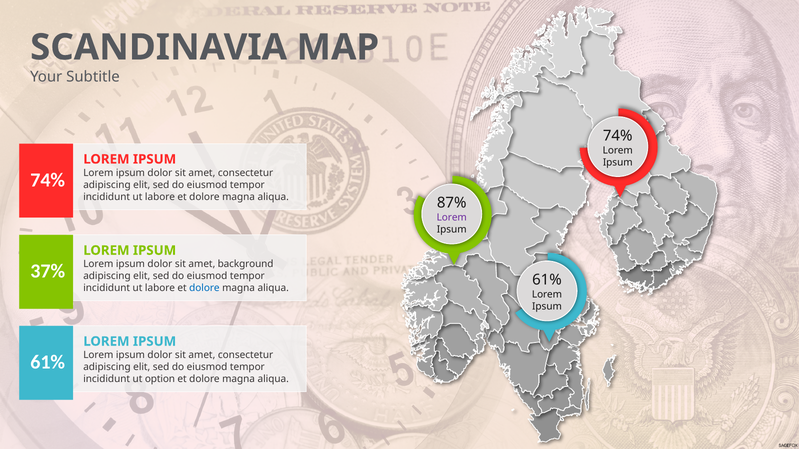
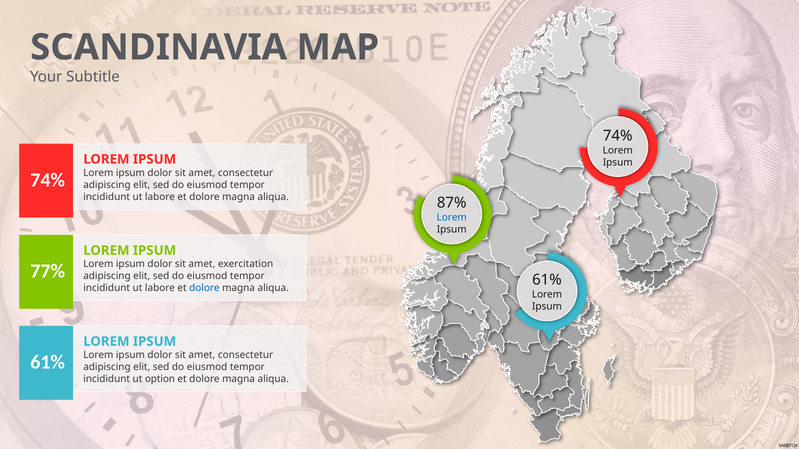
Lorem at (452, 218) colour: purple -> blue
background: background -> exercitation
37%: 37% -> 77%
